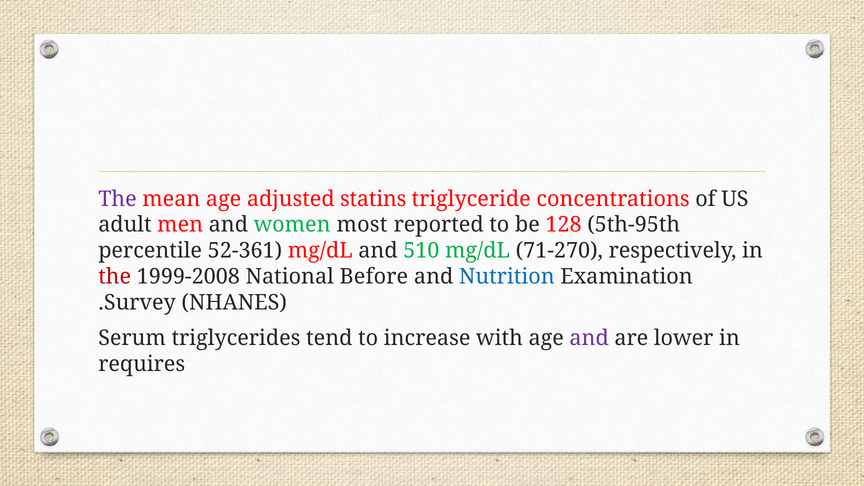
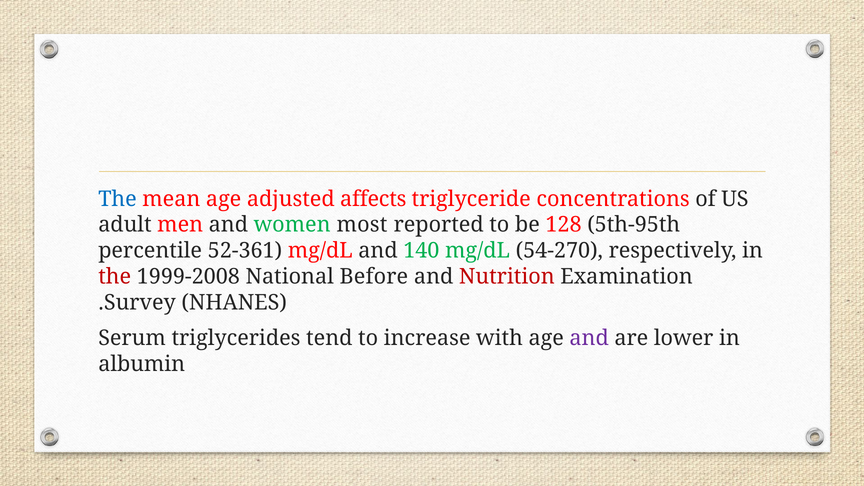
The at (118, 199) colour: purple -> blue
statins: statins -> affects
510: 510 -> 140
71-270: 71-270 -> 54-270
Nutrition colour: blue -> red
requires: requires -> albumin
